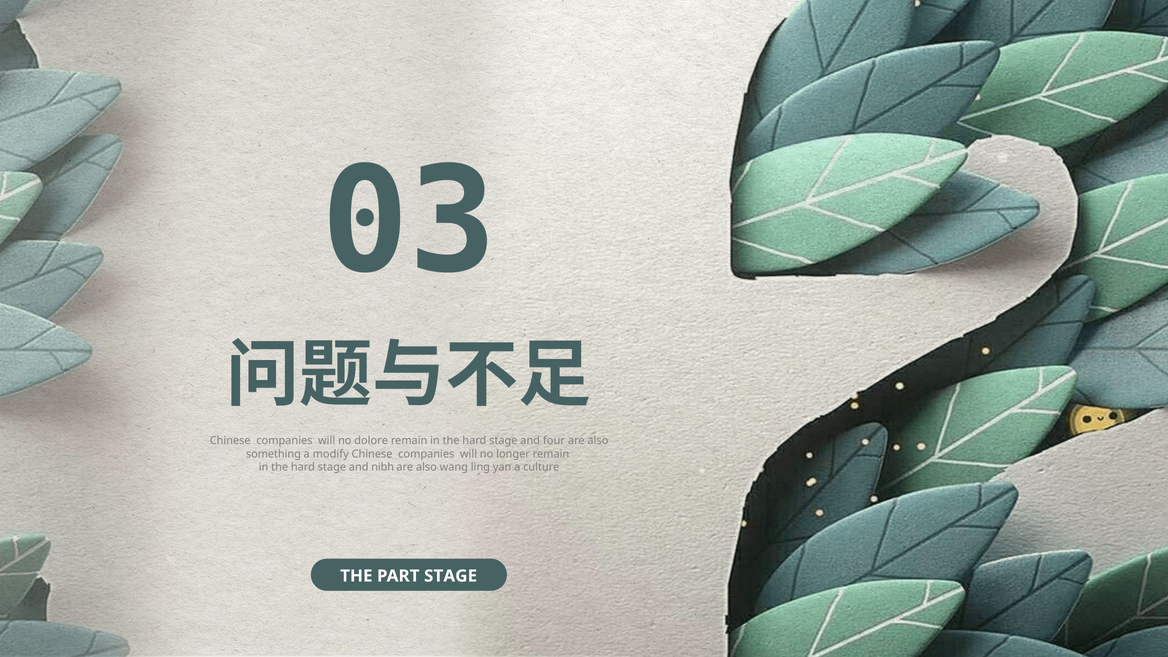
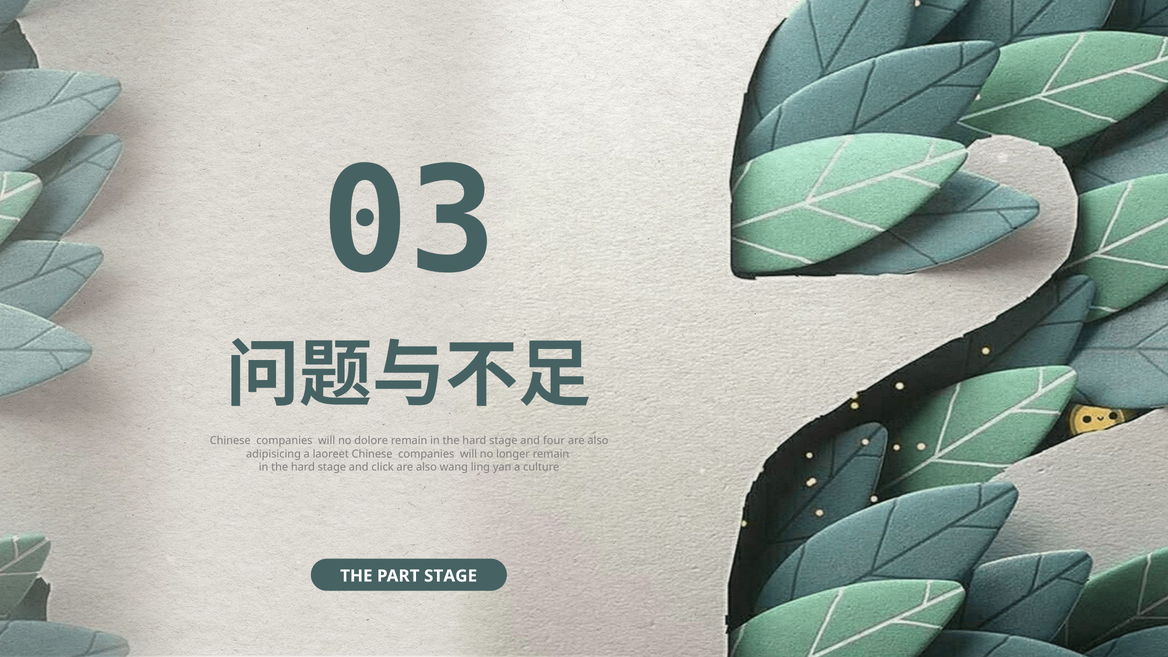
something: something -> adipisicing
modify: modify -> laoreet
nibh: nibh -> click
